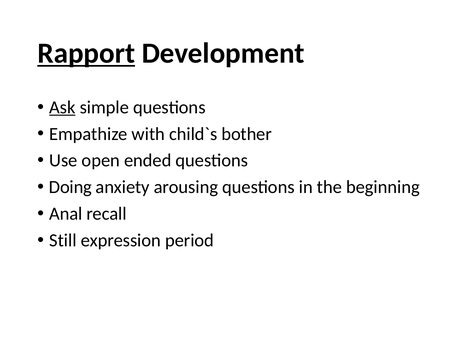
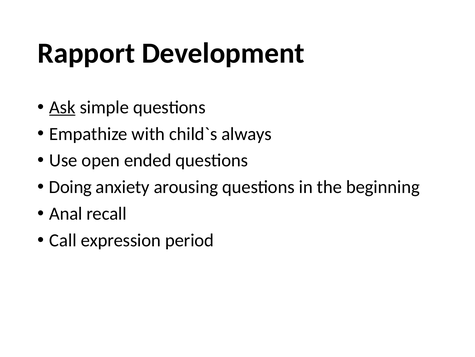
Rapport underline: present -> none
bother: bother -> always
Still: Still -> Call
